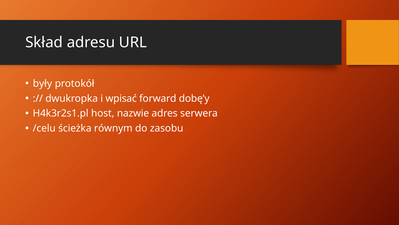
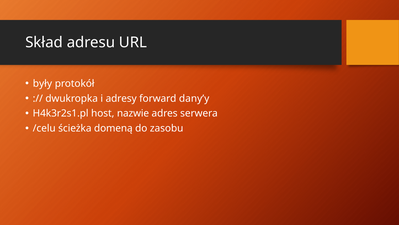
wpisać: wpisać -> adresy
dobę’y: dobę’y -> dany’y
równym: równym -> domeną
